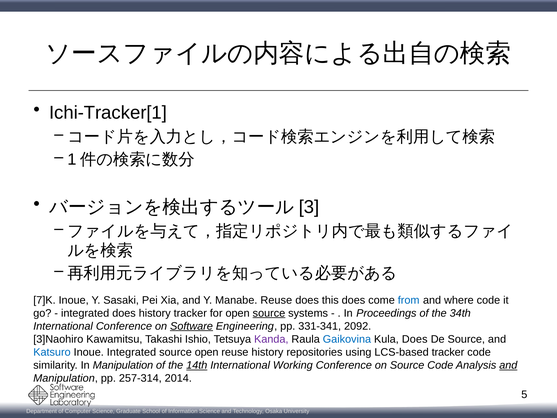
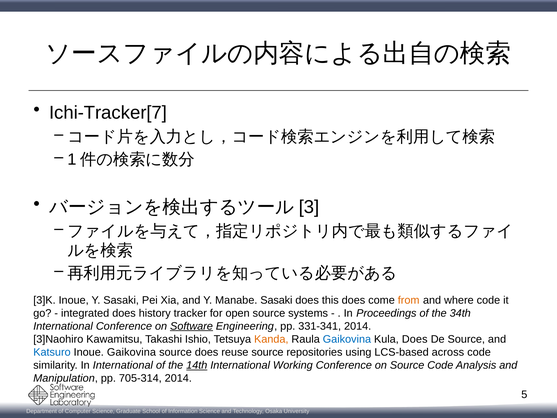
Ichi-Tracker[1: Ichi-Tracker[1 -> Ichi-Tracker[7
7]K: 7]K -> 3]K
Manabe Reuse: Reuse -> Sasaki
from colour: blue -> orange
source at (269, 313) underline: present -> none
331-341 2092: 2092 -> 2014
Kanda colour: purple -> orange
Inoue Integrated: Integrated -> Gaikovina
source open: open -> does
reuse history: history -> source
LCS-based tracker: tracker -> across
In Manipulation: Manipulation -> International
and at (508, 365) underline: present -> none
257-314: 257-314 -> 705-314
